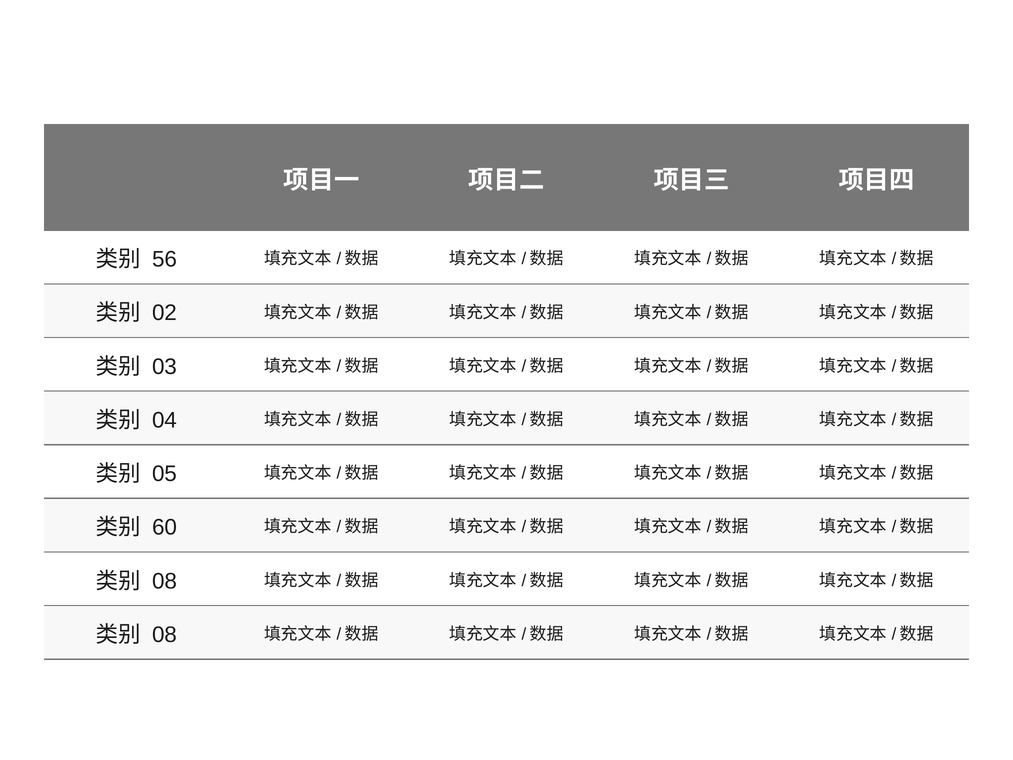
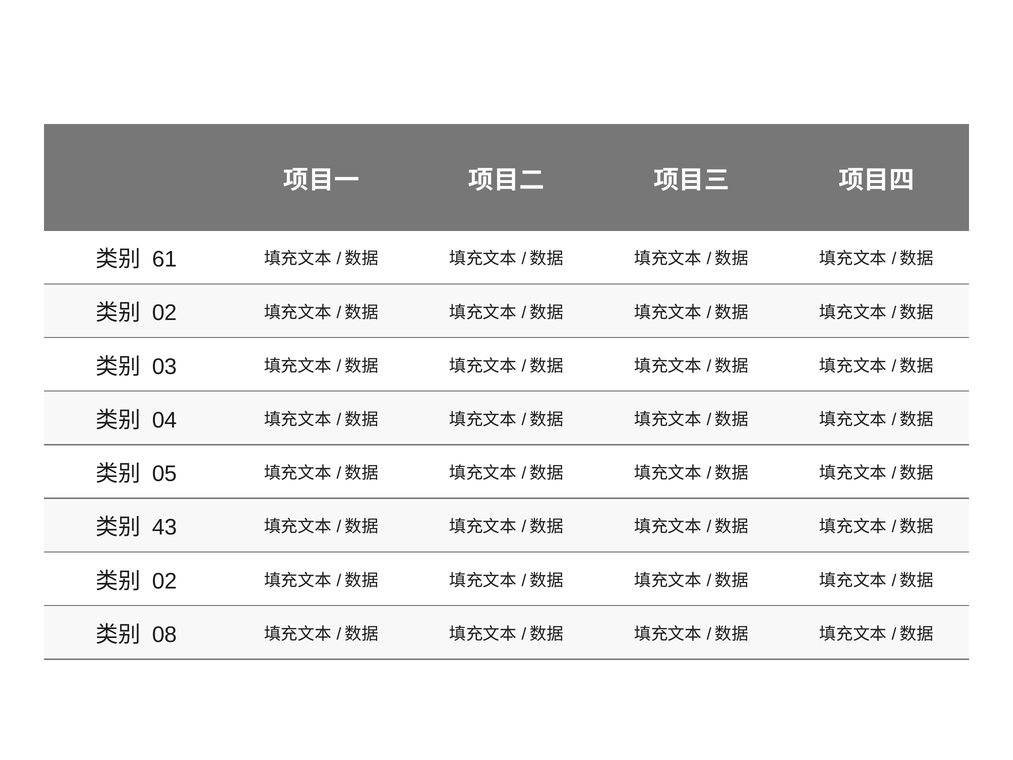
56: 56 -> 61
60: 60 -> 43
08 at (165, 581): 08 -> 02
